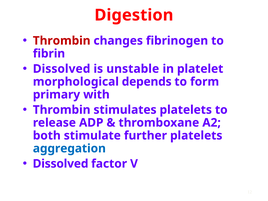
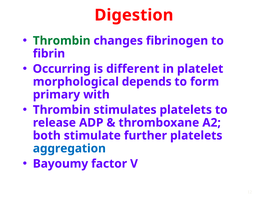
Thrombin at (62, 41) colour: red -> green
Dissolved at (62, 69): Dissolved -> Occurring
unstable: unstable -> different
Dissolved at (61, 164): Dissolved -> Bayoumy
